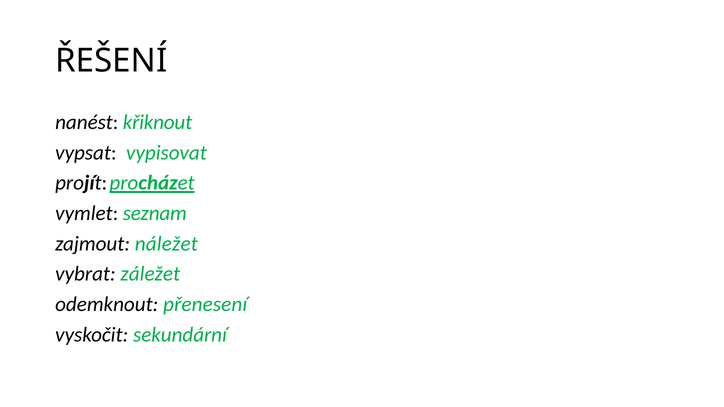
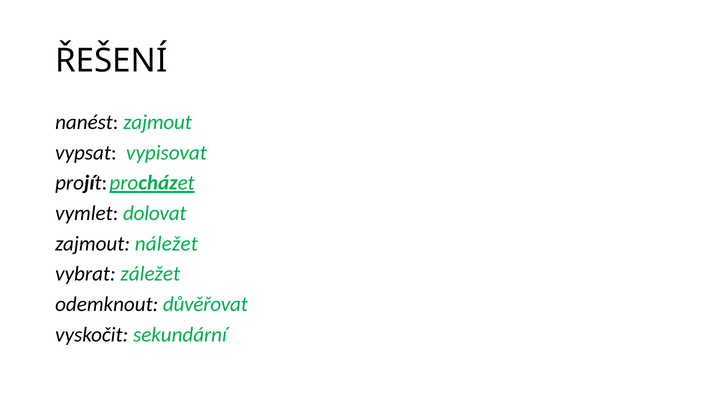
nanést křiknout: křiknout -> zajmout
seznam: seznam -> dolovat
přenesení: přenesení -> důvěřovat
